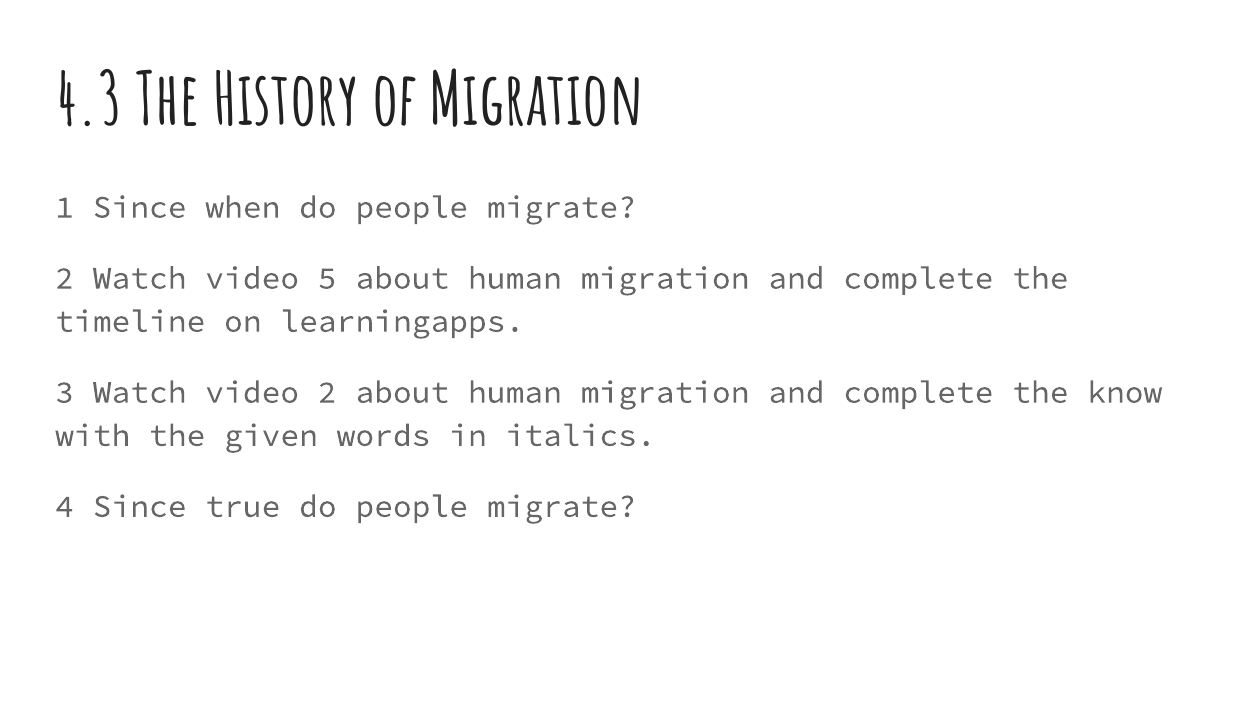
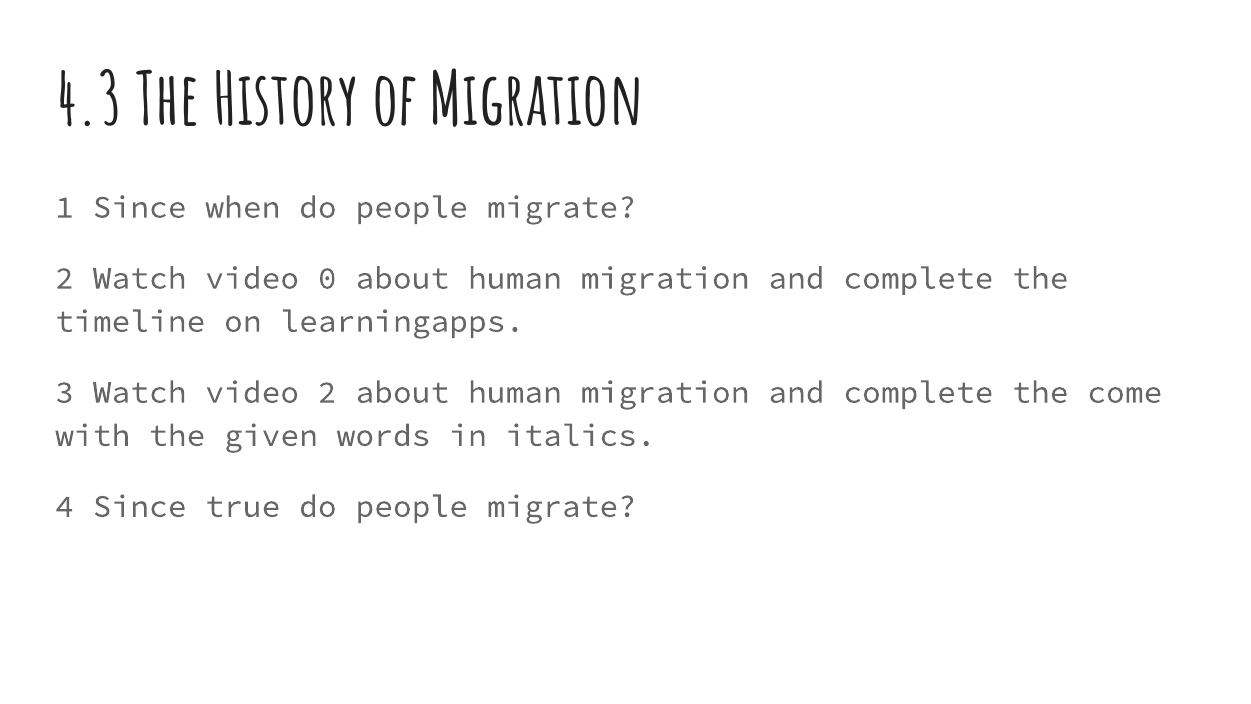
5: 5 -> 0
know: know -> come
